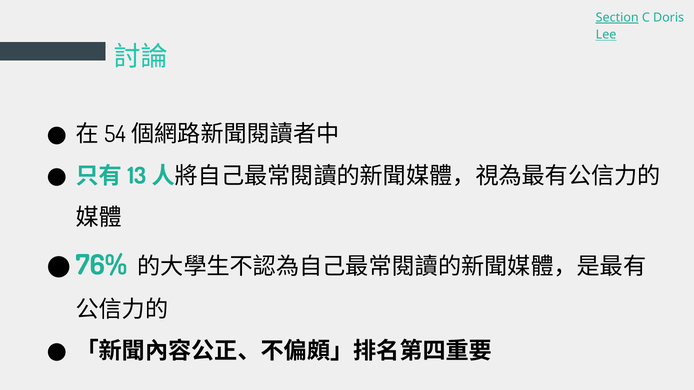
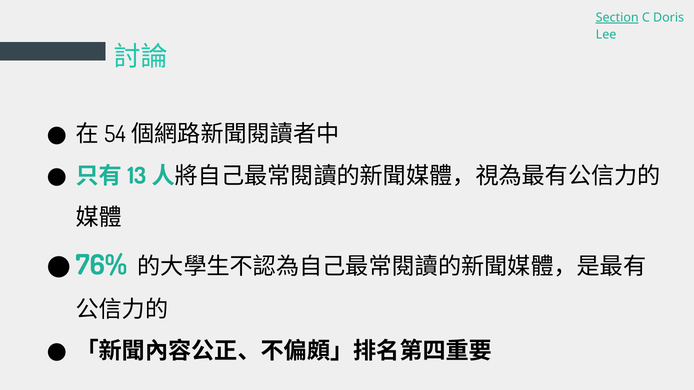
Lee underline: present -> none
